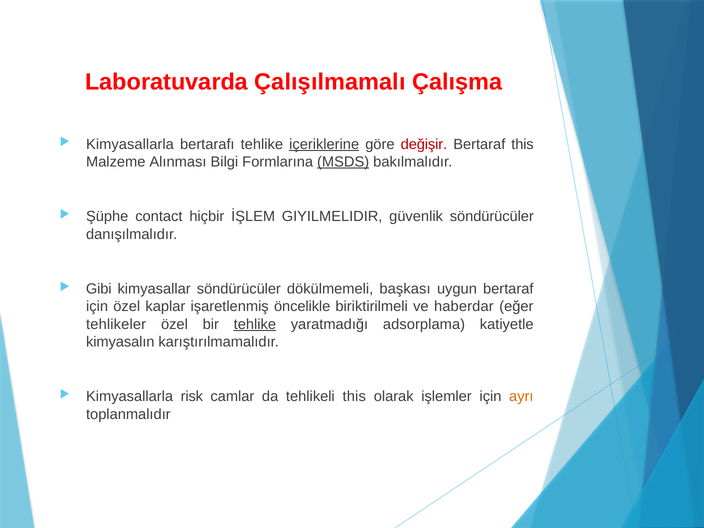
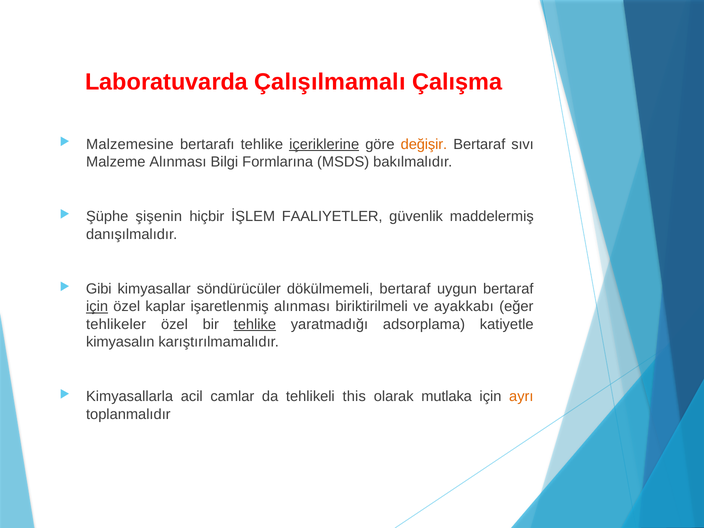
Kimyasallarla at (130, 144): Kimyasallarla -> Malzemesine
değişir colour: red -> orange
Bertaraf this: this -> sıvı
MSDS underline: present -> none
contact: contact -> şişenin
GIYILMELIDIR: GIYILMELIDIR -> FAALIYETLER
güvenlik söndürücüler: söndürücüler -> maddelermiş
dökülmemeli başkası: başkası -> bertaraf
için at (97, 307) underline: none -> present
işaretlenmiş öncelikle: öncelikle -> alınması
haberdar: haberdar -> ayakkabı
risk: risk -> acil
işlemler: işlemler -> mutlaka
